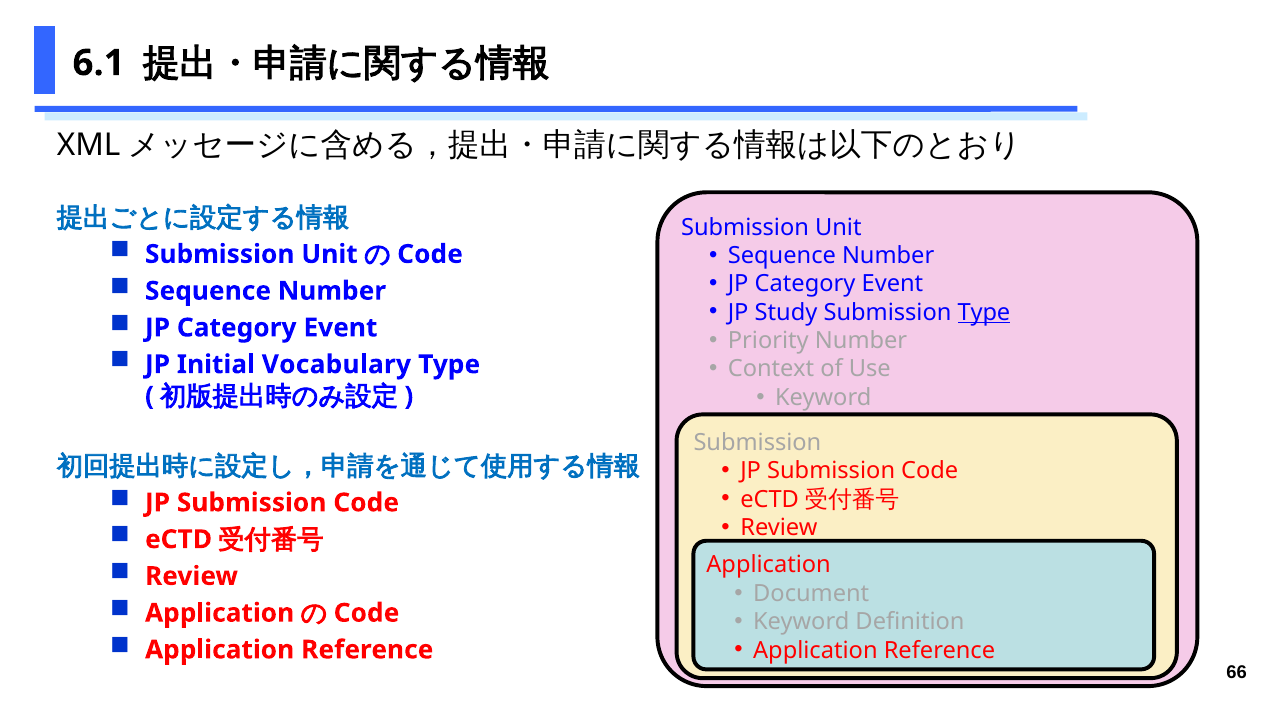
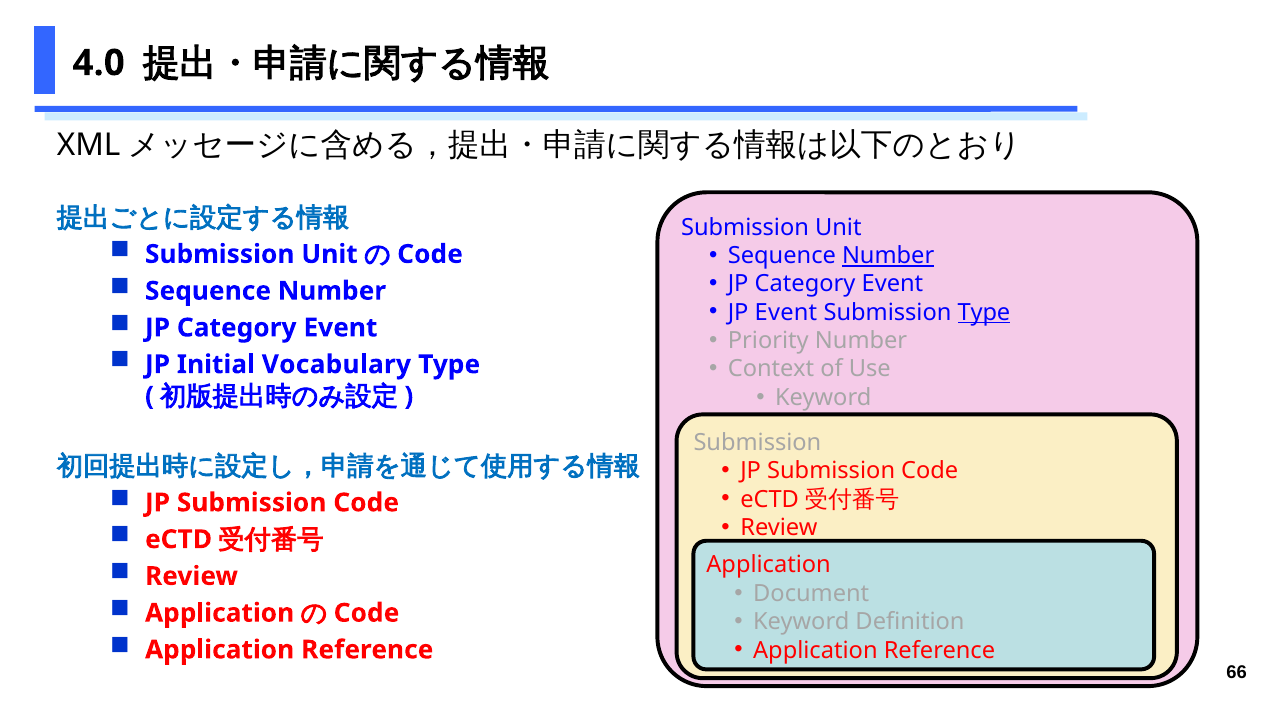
6.1: 6.1 -> 4.0
Number at (888, 256) underline: none -> present
JP Study: Study -> Event
